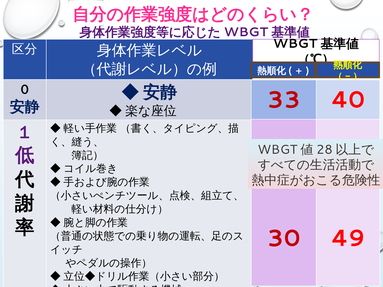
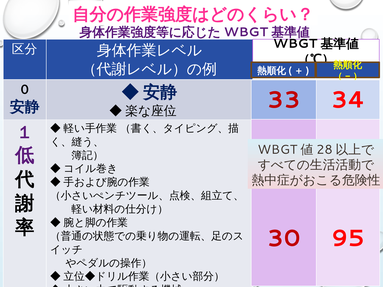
40: 40 -> 34
49: 49 -> 95
